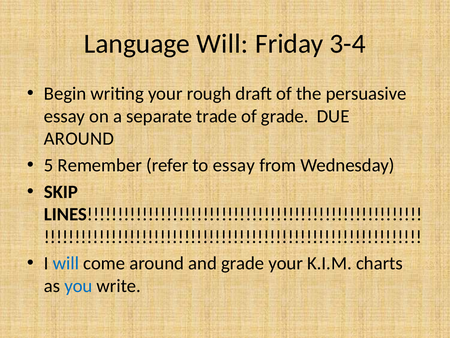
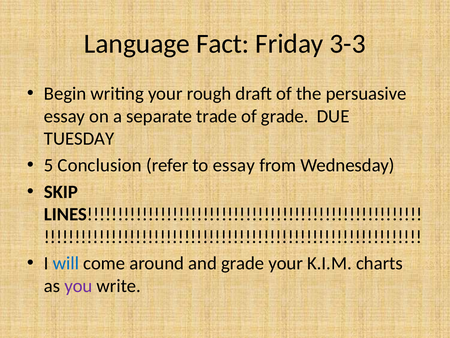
Language Will: Will -> Fact
3-4: 3-4 -> 3-3
AROUND at (79, 139): AROUND -> TUESDAY
Remember: Remember -> Conclusion
you colour: blue -> purple
